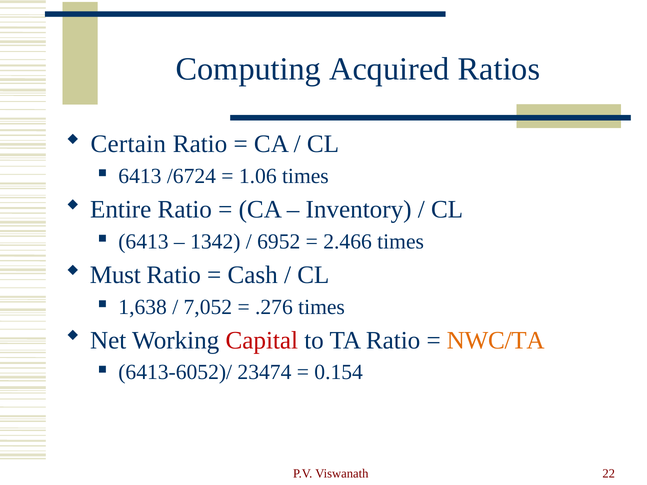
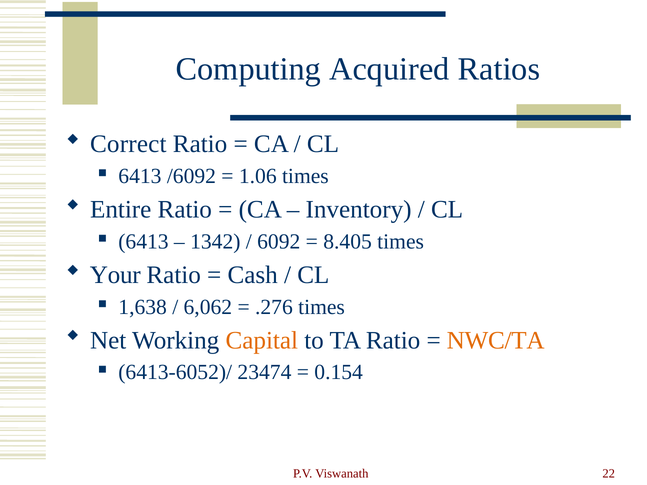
Certain: Certain -> Correct
/6724: /6724 -> /6092
6952: 6952 -> 6092
2.466: 2.466 -> 8.405
Must: Must -> Your
7,052: 7,052 -> 6,062
Capital colour: red -> orange
